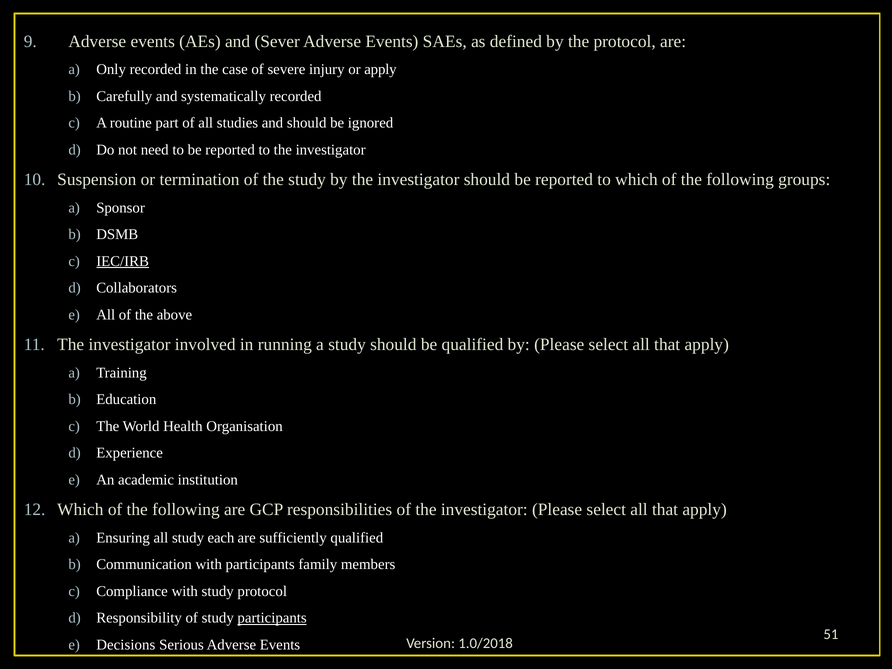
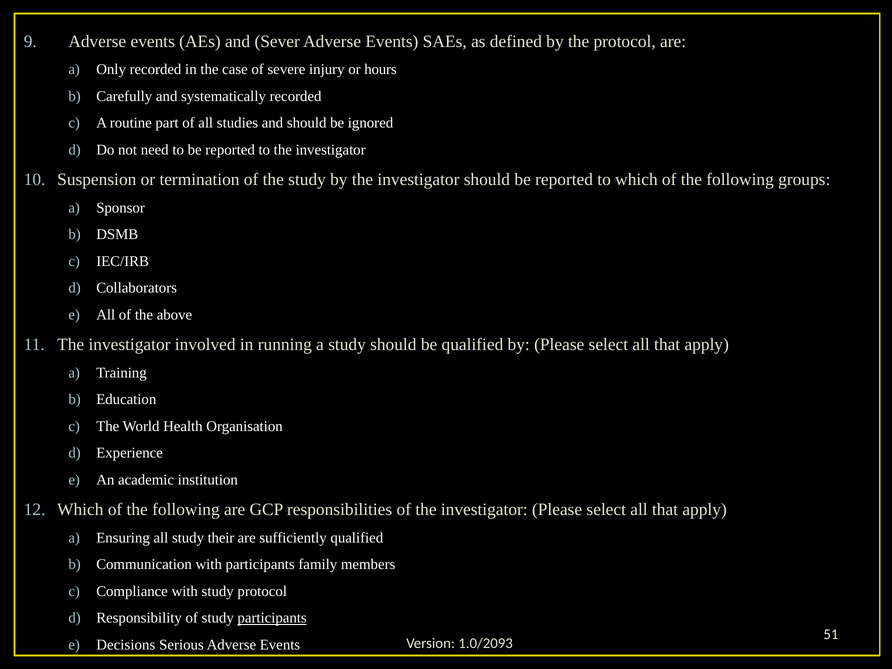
or apply: apply -> hours
IEC/IRB underline: present -> none
each: each -> their
1.0/2018: 1.0/2018 -> 1.0/2093
